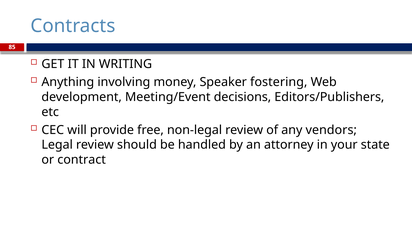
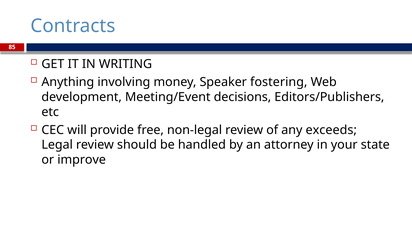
vendors: vendors -> exceeds
contract: contract -> improve
